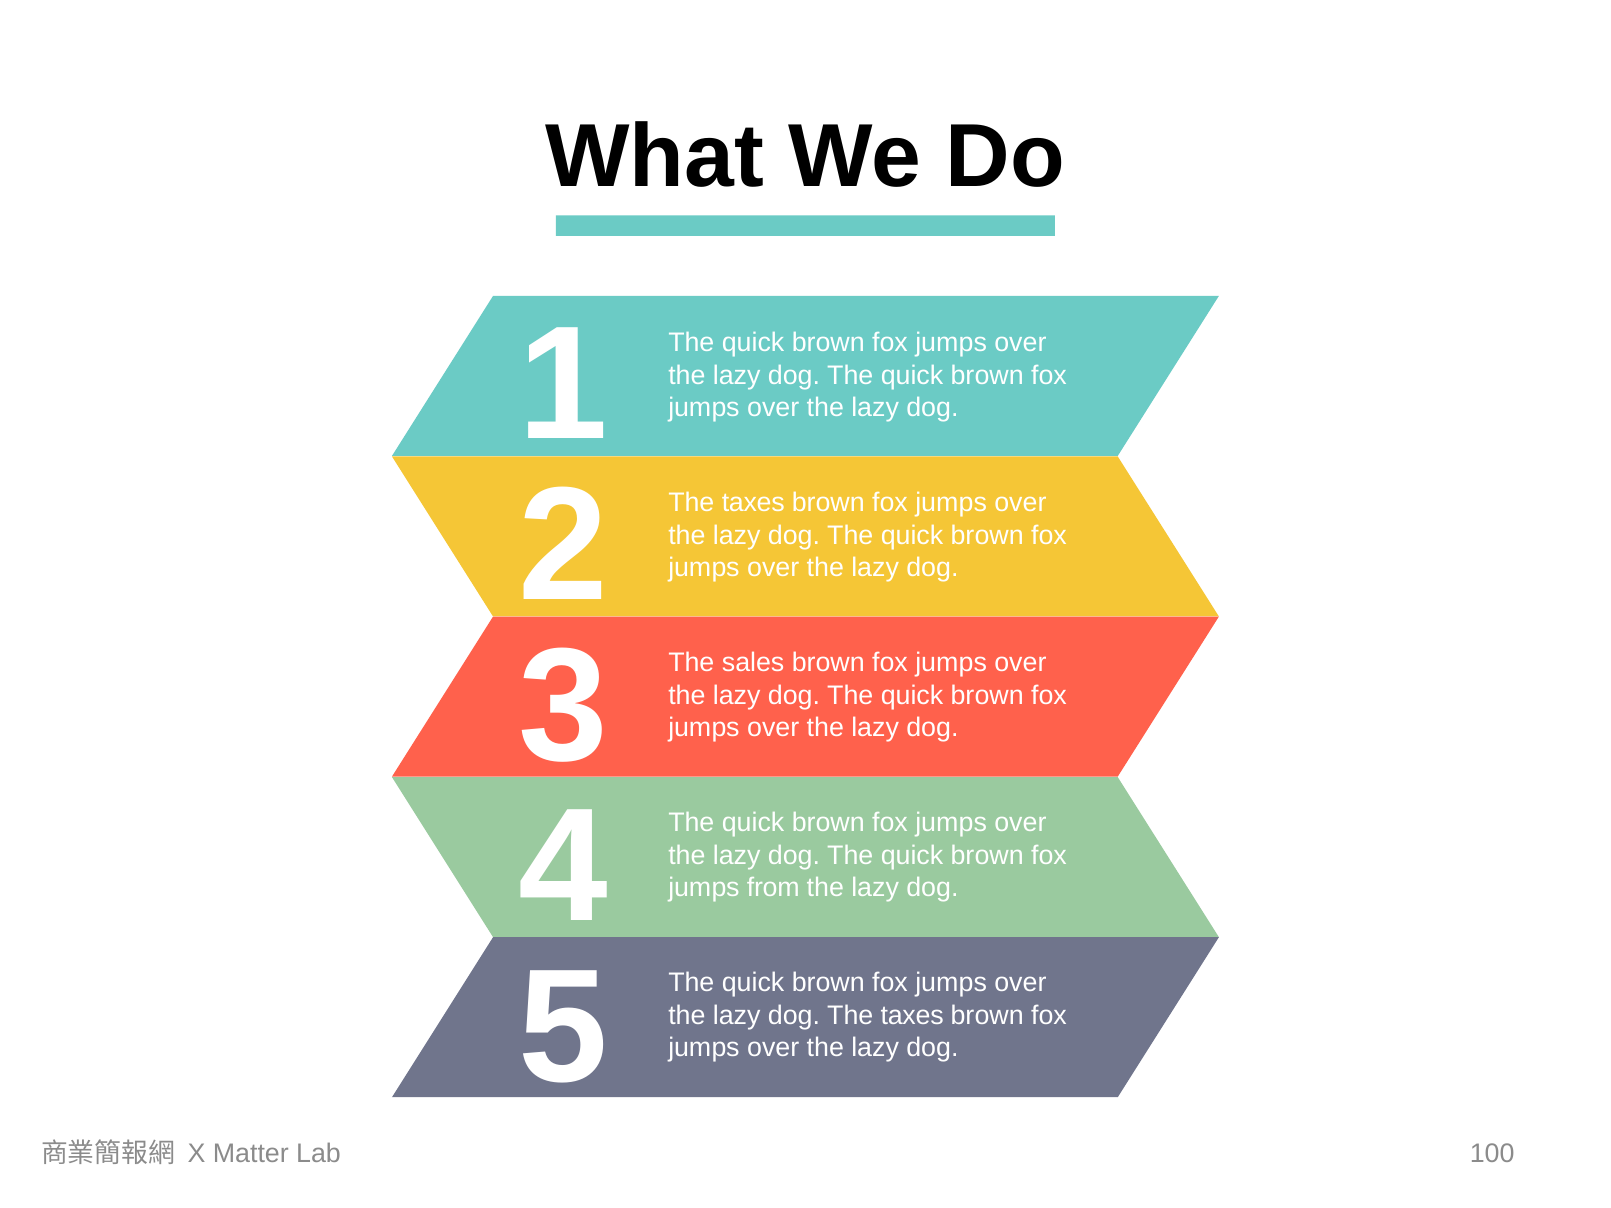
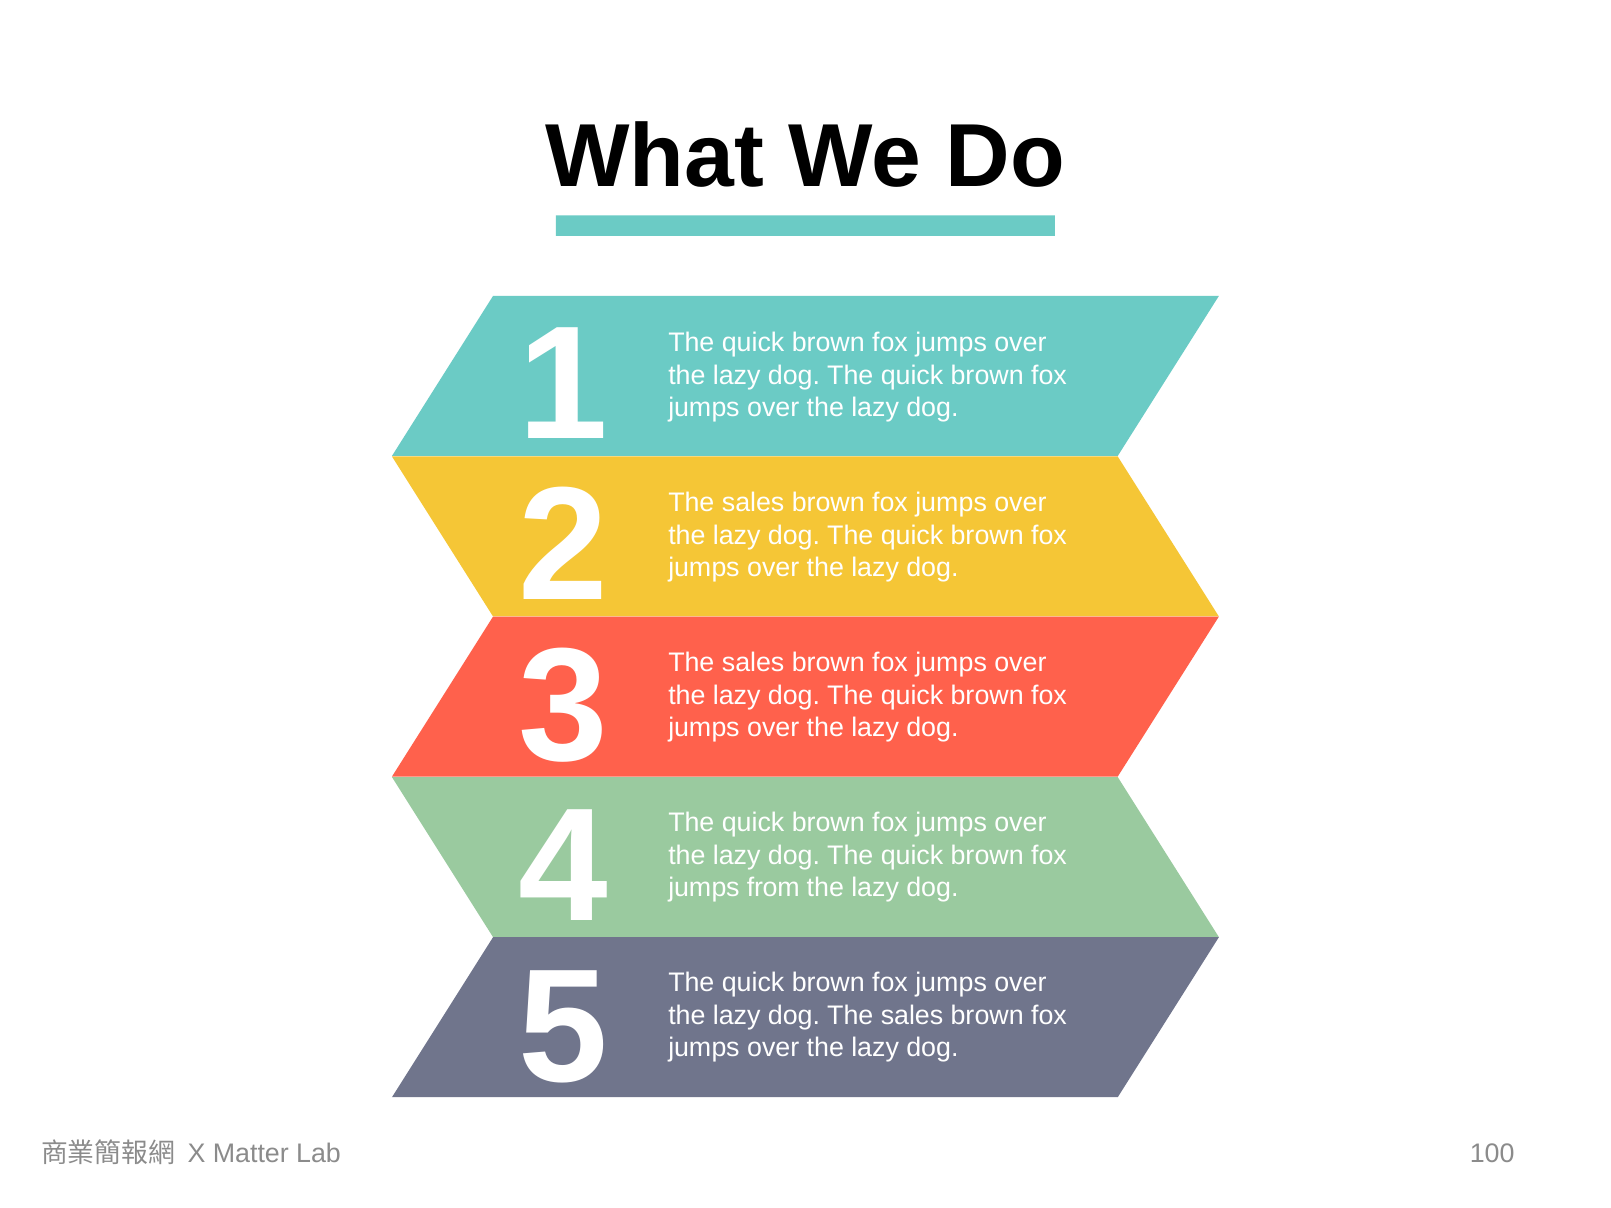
taxes at (753, 503): taxes -> sales
taxes at (912, 1015): taxes -> sales
